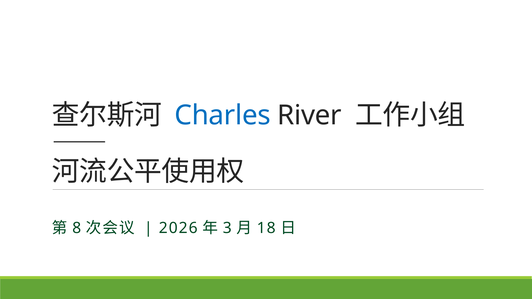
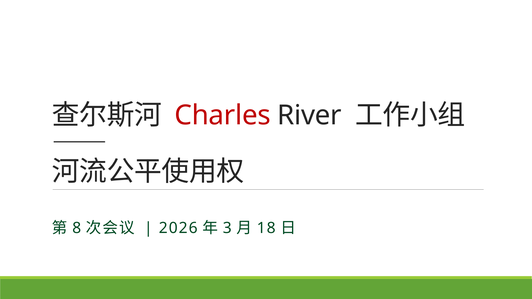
Charles colour: blue -> red
